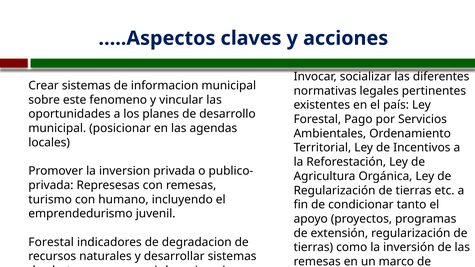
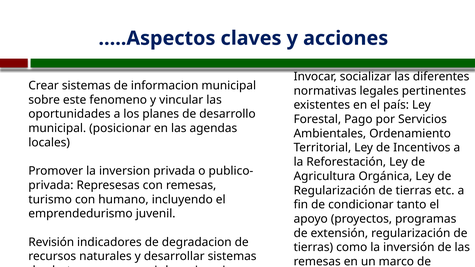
Forestal at (51, 242): Forestal -> Revisión
